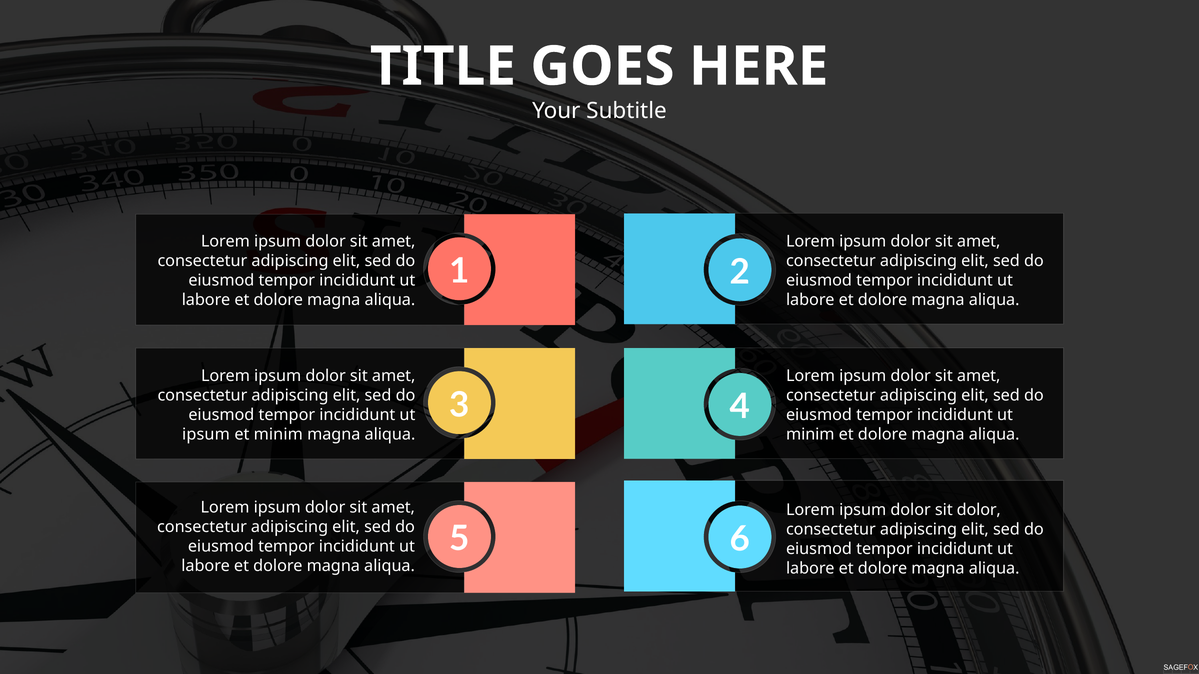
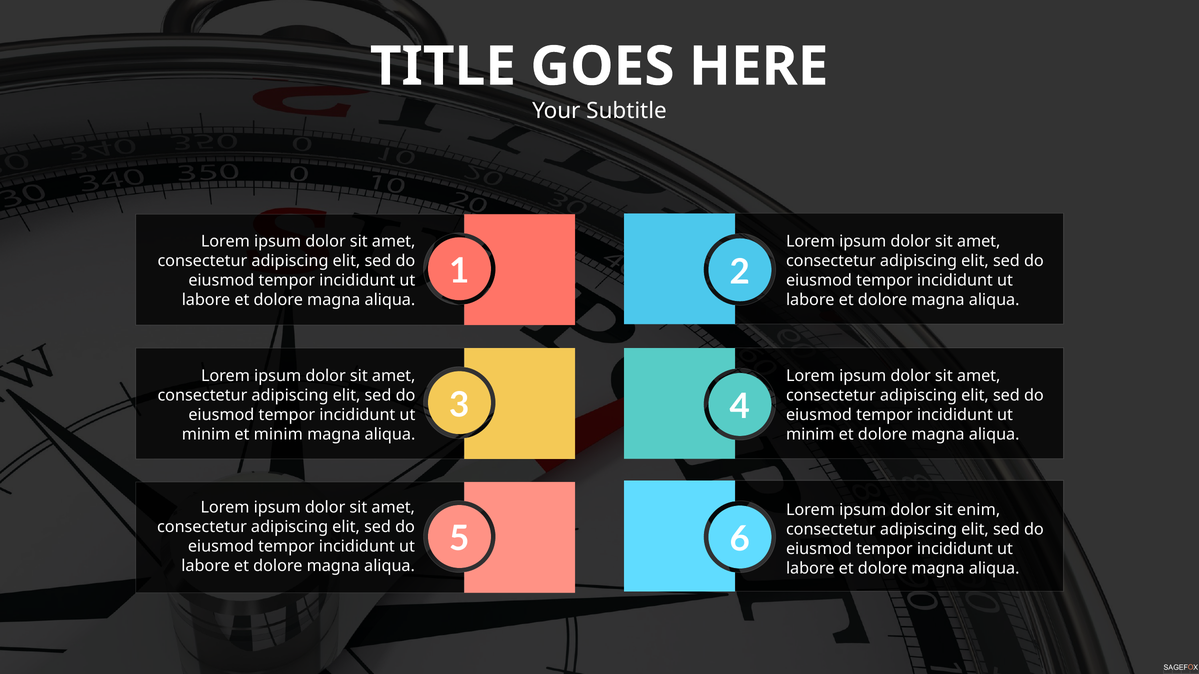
ipsum at (206, 435): ipsum -> minim
sit dolor: dolor -> enim
